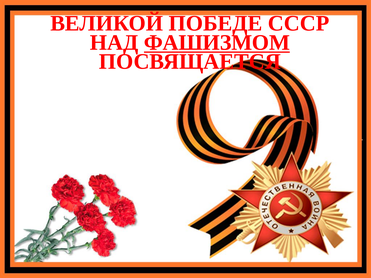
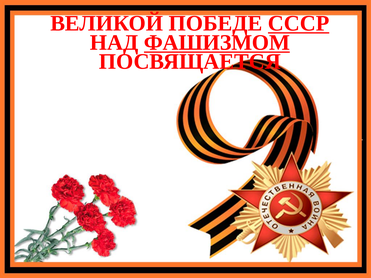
СССР underline: none -> present
